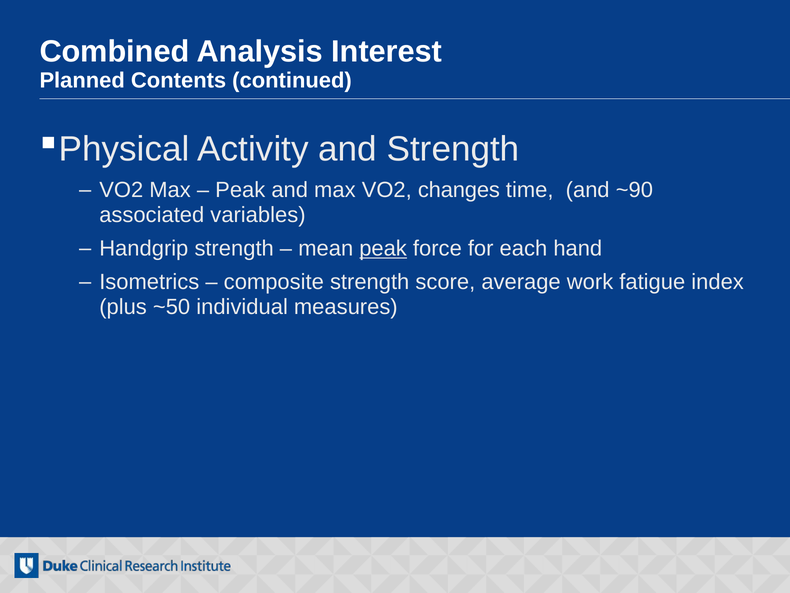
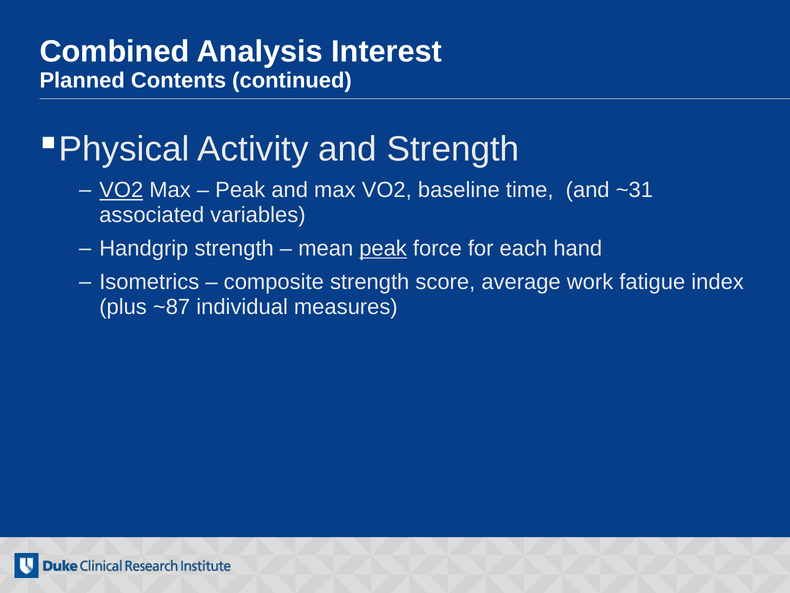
VO2 at (121, 190) underline: none -> present
changes: changes -> baseline
~90: ~90 -> ~31
~50: ~50 -> ~87
